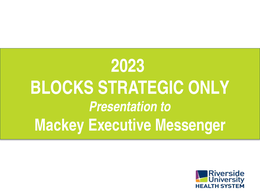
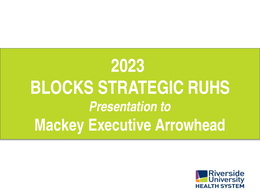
ONLY: ONLY -> RUHS
Messenger: Messenger -> Arrowhead
